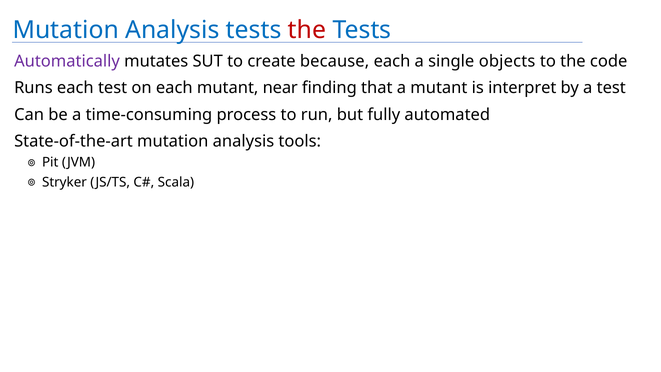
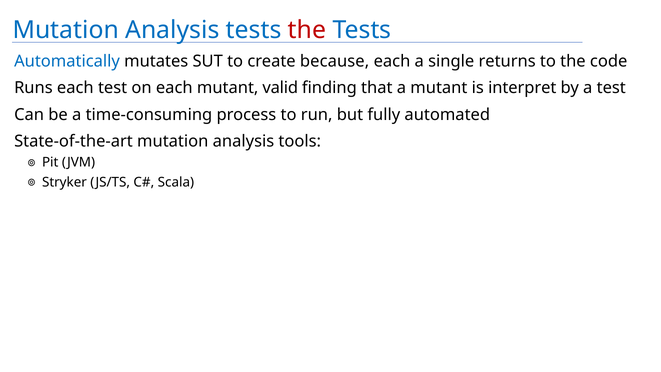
Automatically colour: purple -> blue
objects: objects -> returns
near: near -> valid
